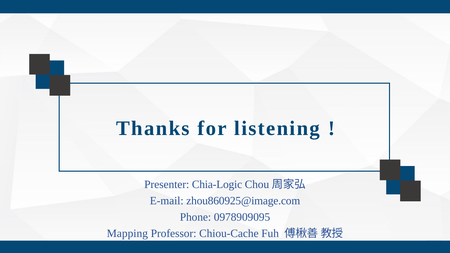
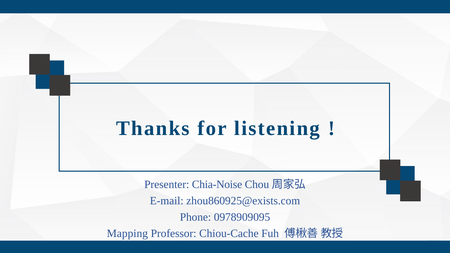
Chia-Logic: Chia-Logic -> Chia-Noise
zhou860925@image.com: zhou860925@image.com -> zhou860925@exists.com
